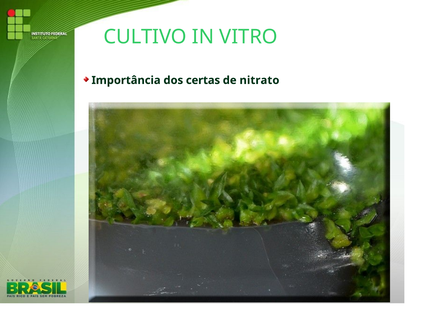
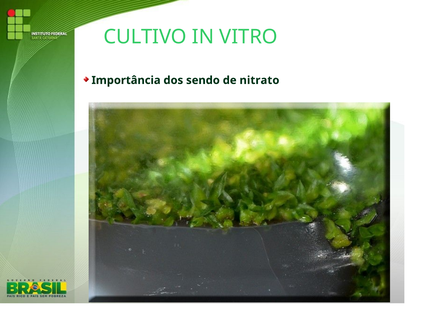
certas: certas -> sendo
